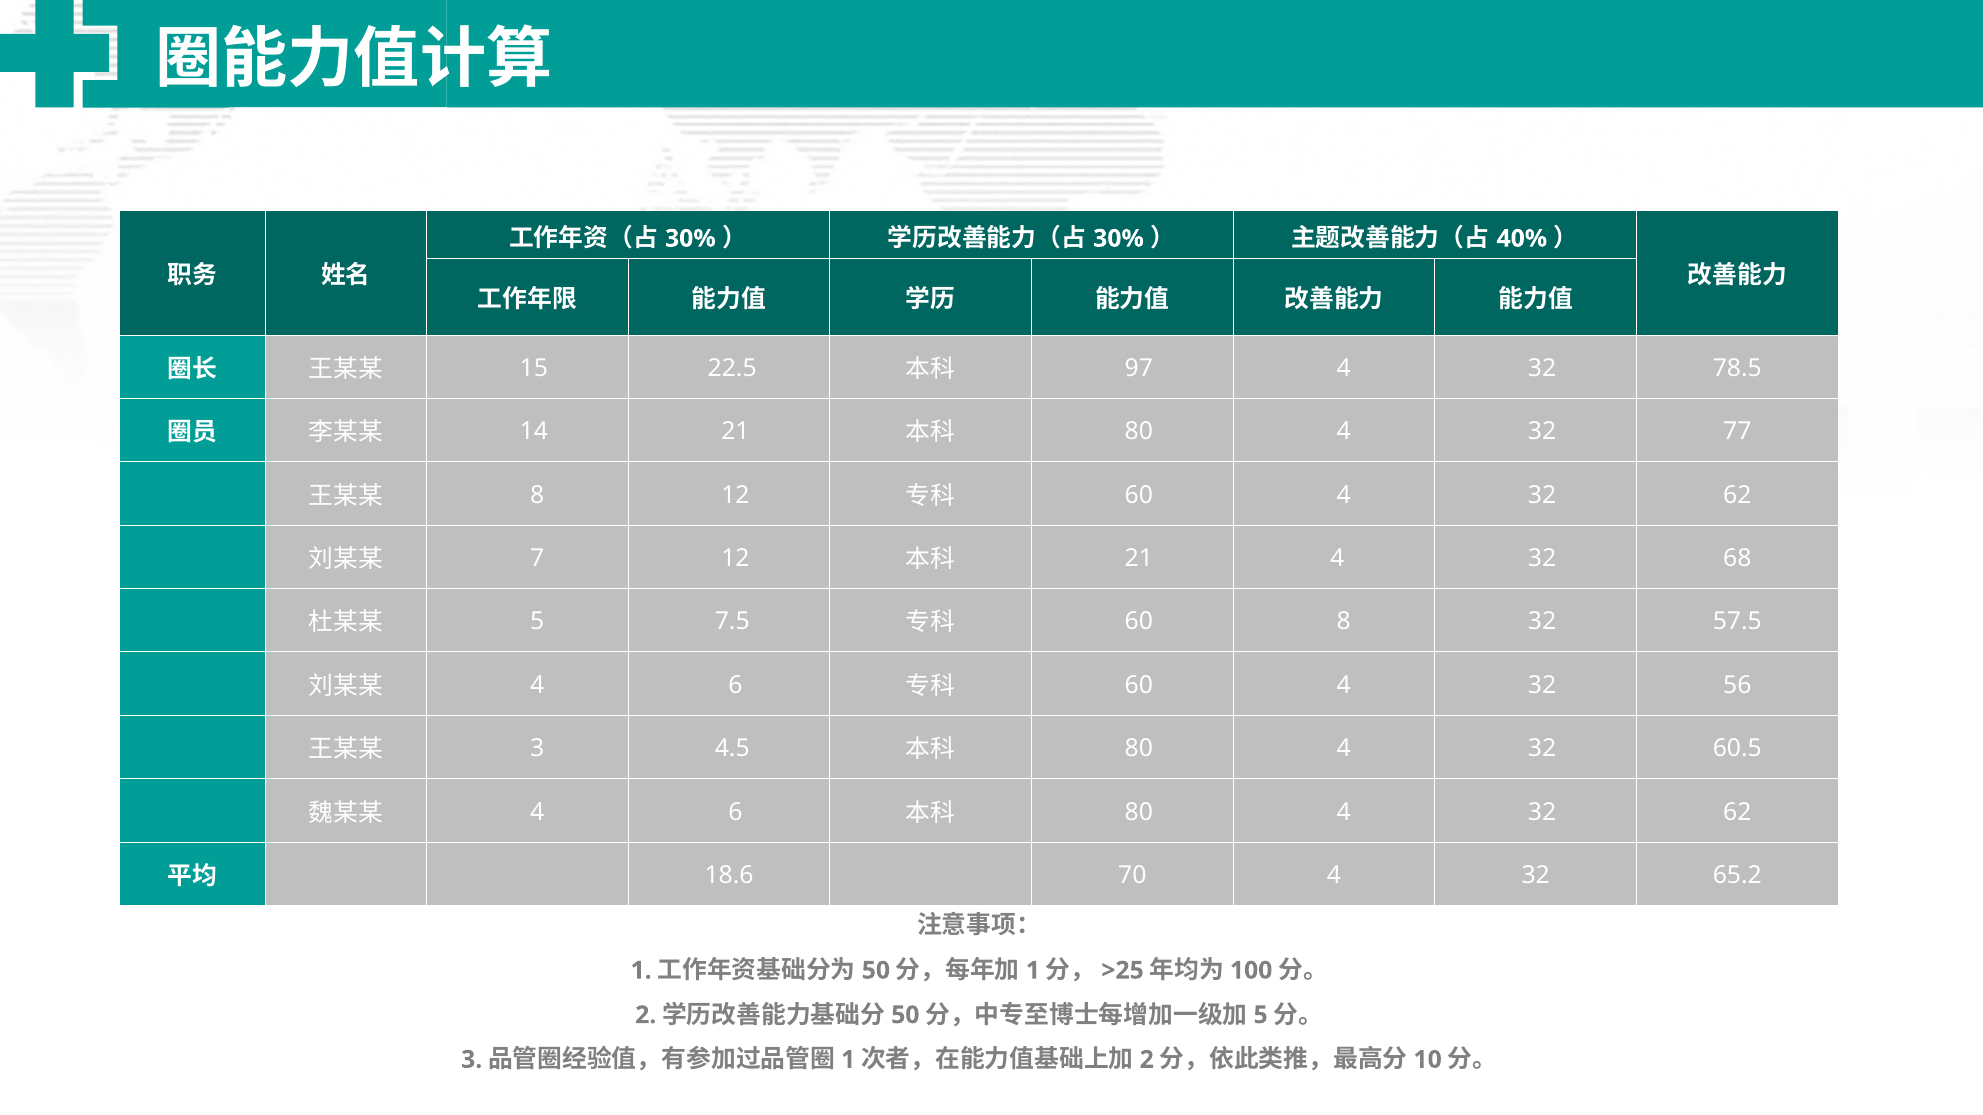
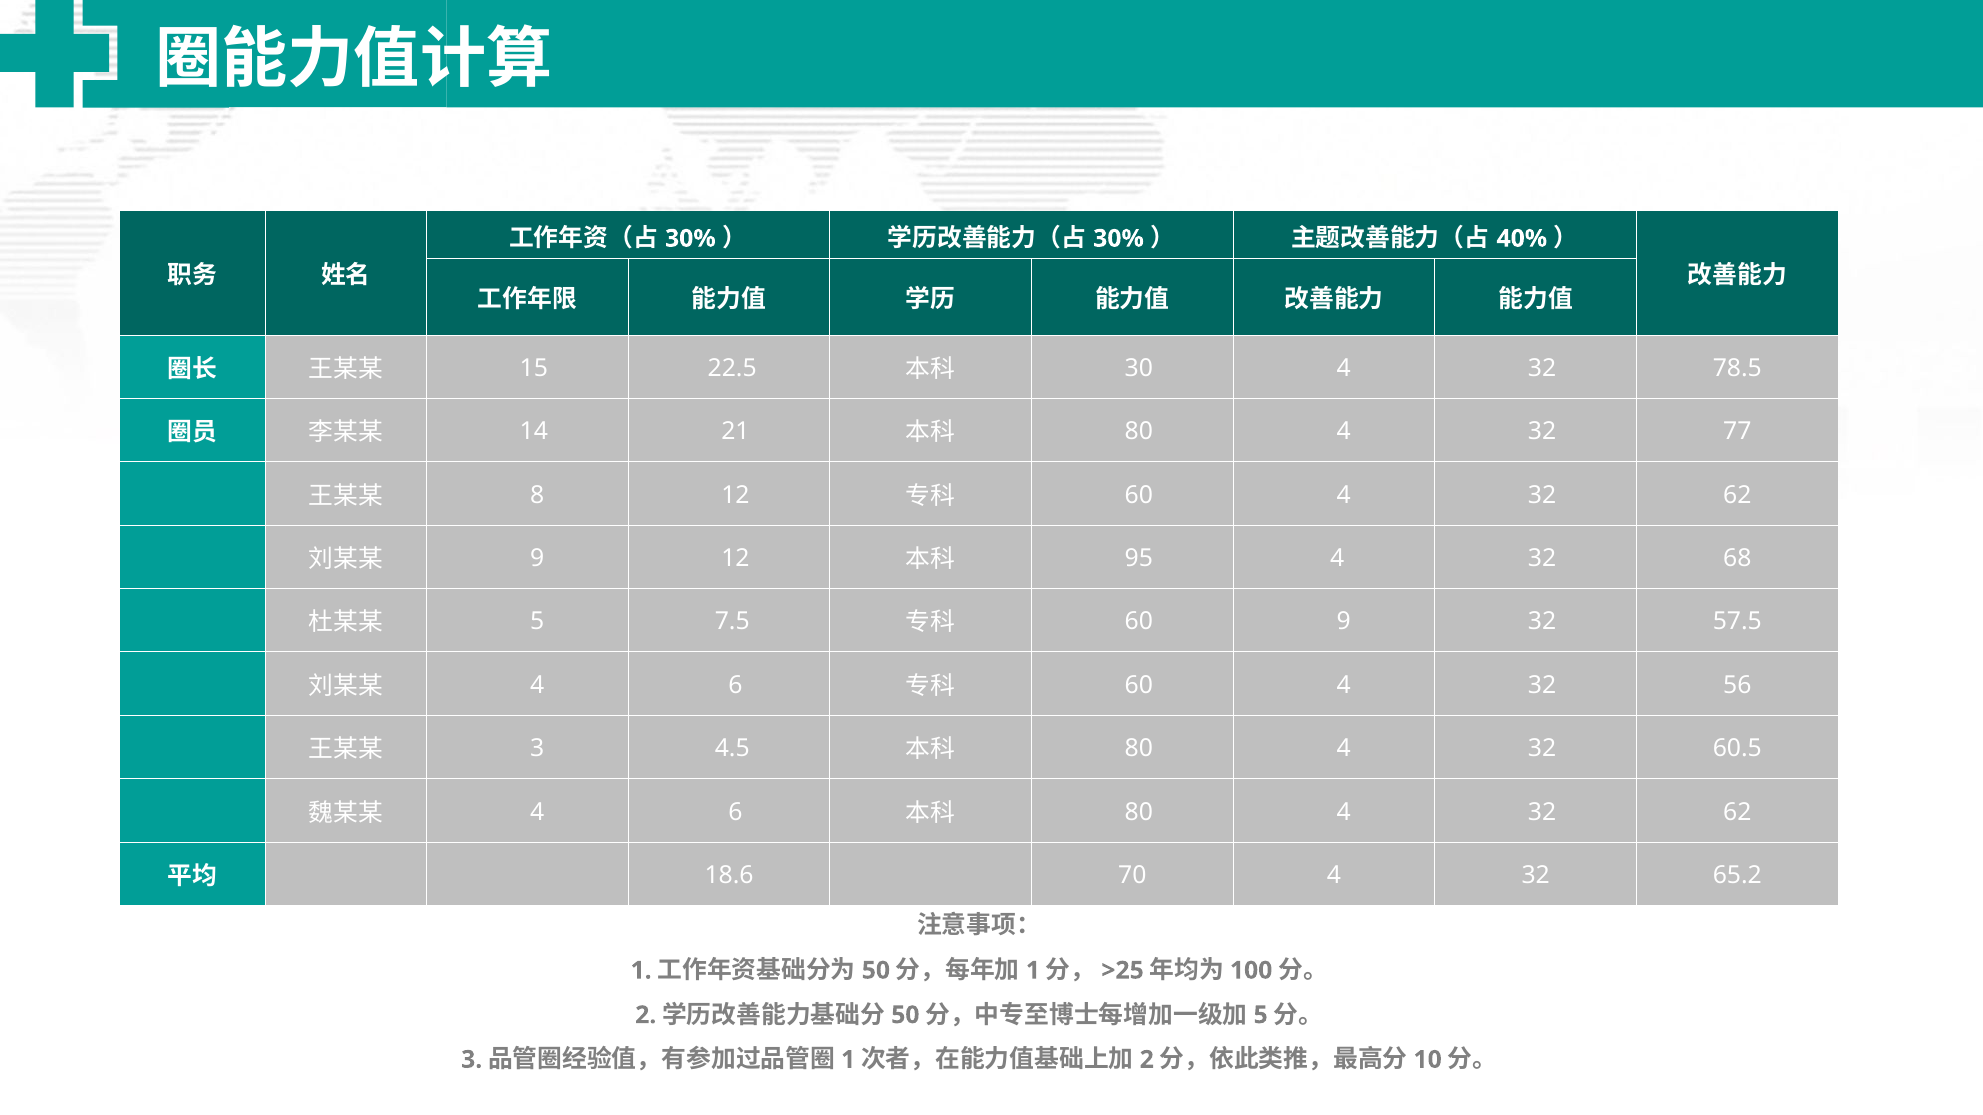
97: 97 -> 30
7 at (537, 558): 7 -> 9
21 at (1139, 558): 21 -> 95
60 8: 8 -> 9
